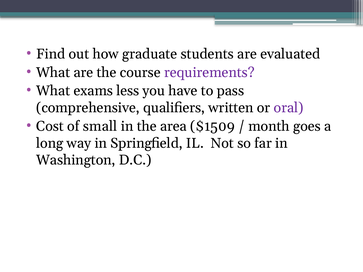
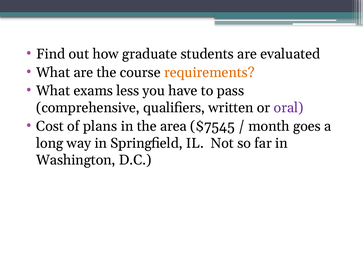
requirements colour: purple -> orange
small: small -> plans
$1509: $1509 -> $7545
